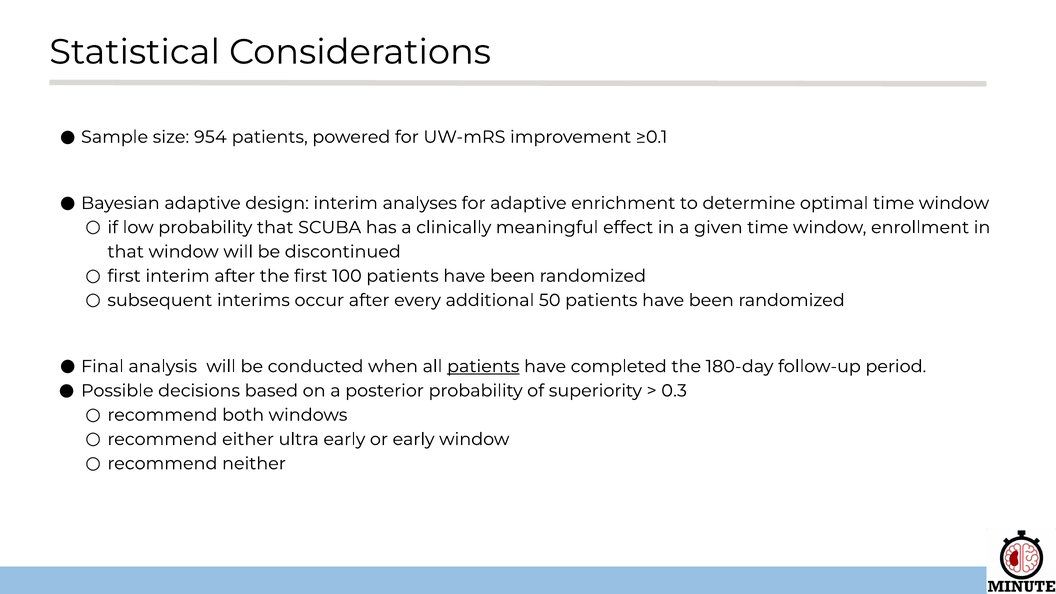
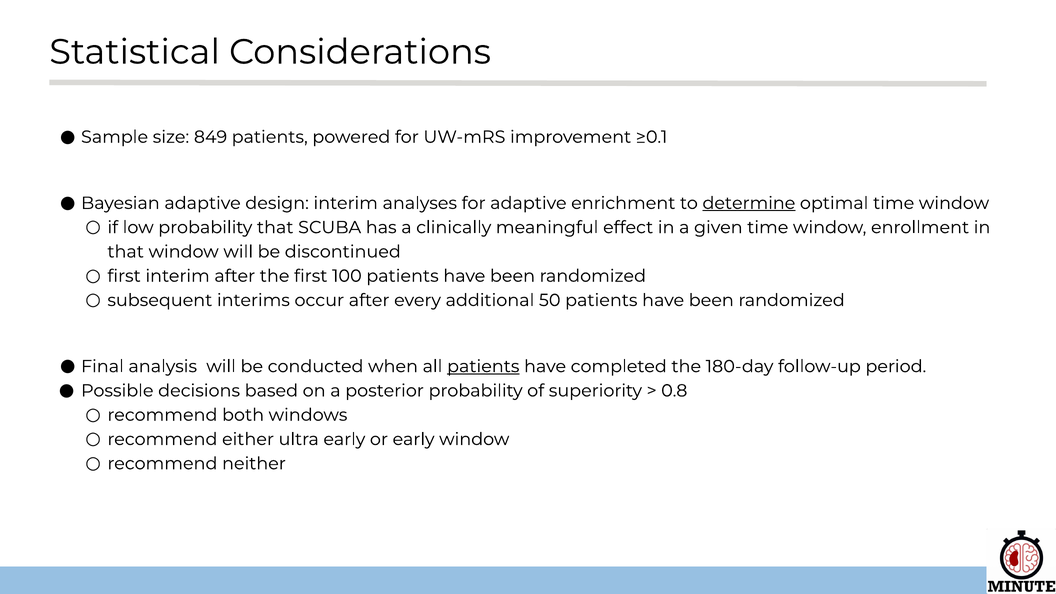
954: 954 -> 849
determine underline: none -> present
0.3: 0.3 -> 0.8
